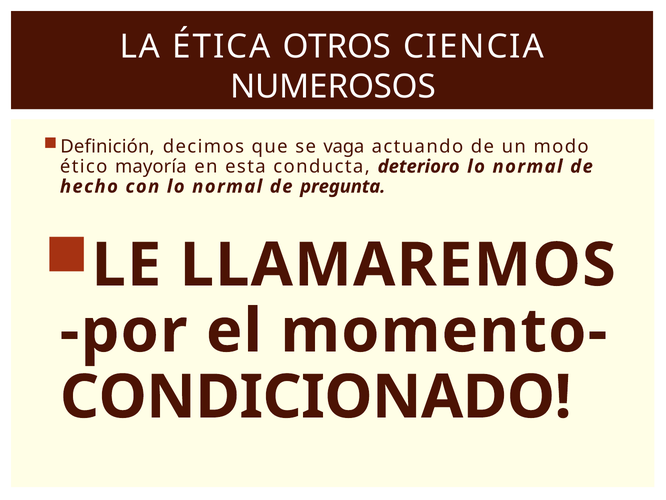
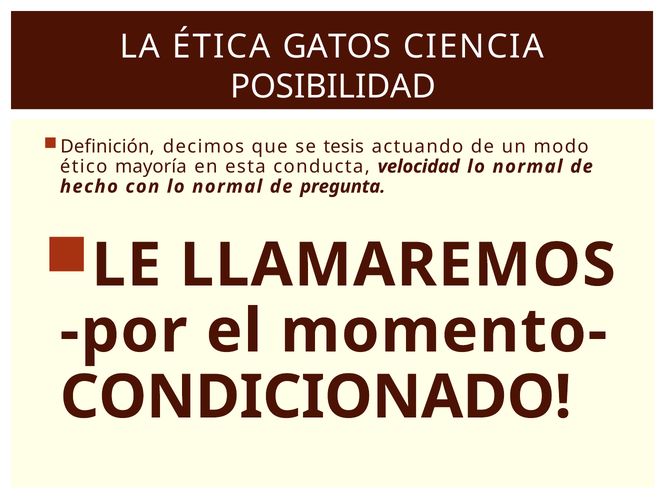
OTROS: OTROS -> GATOS
NUMEROSOS: NUMEROSOS -> POSIBILIDAD
vaga: vaga -> tesis
deterioro: deterioro -> velocidad
